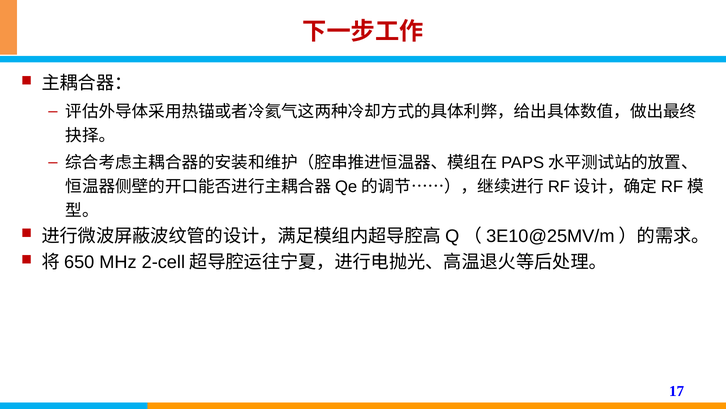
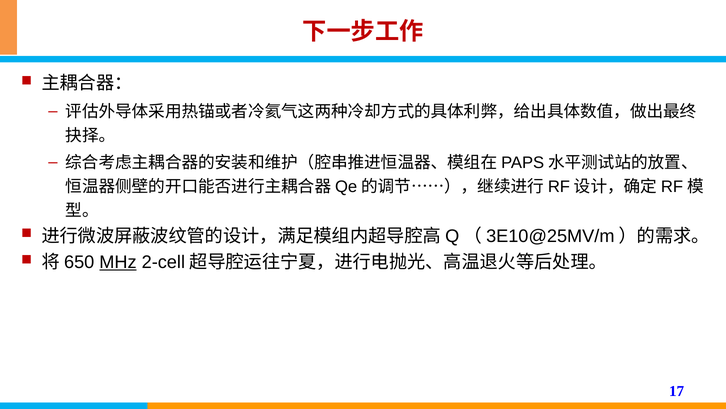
MHz underline: none -> present
